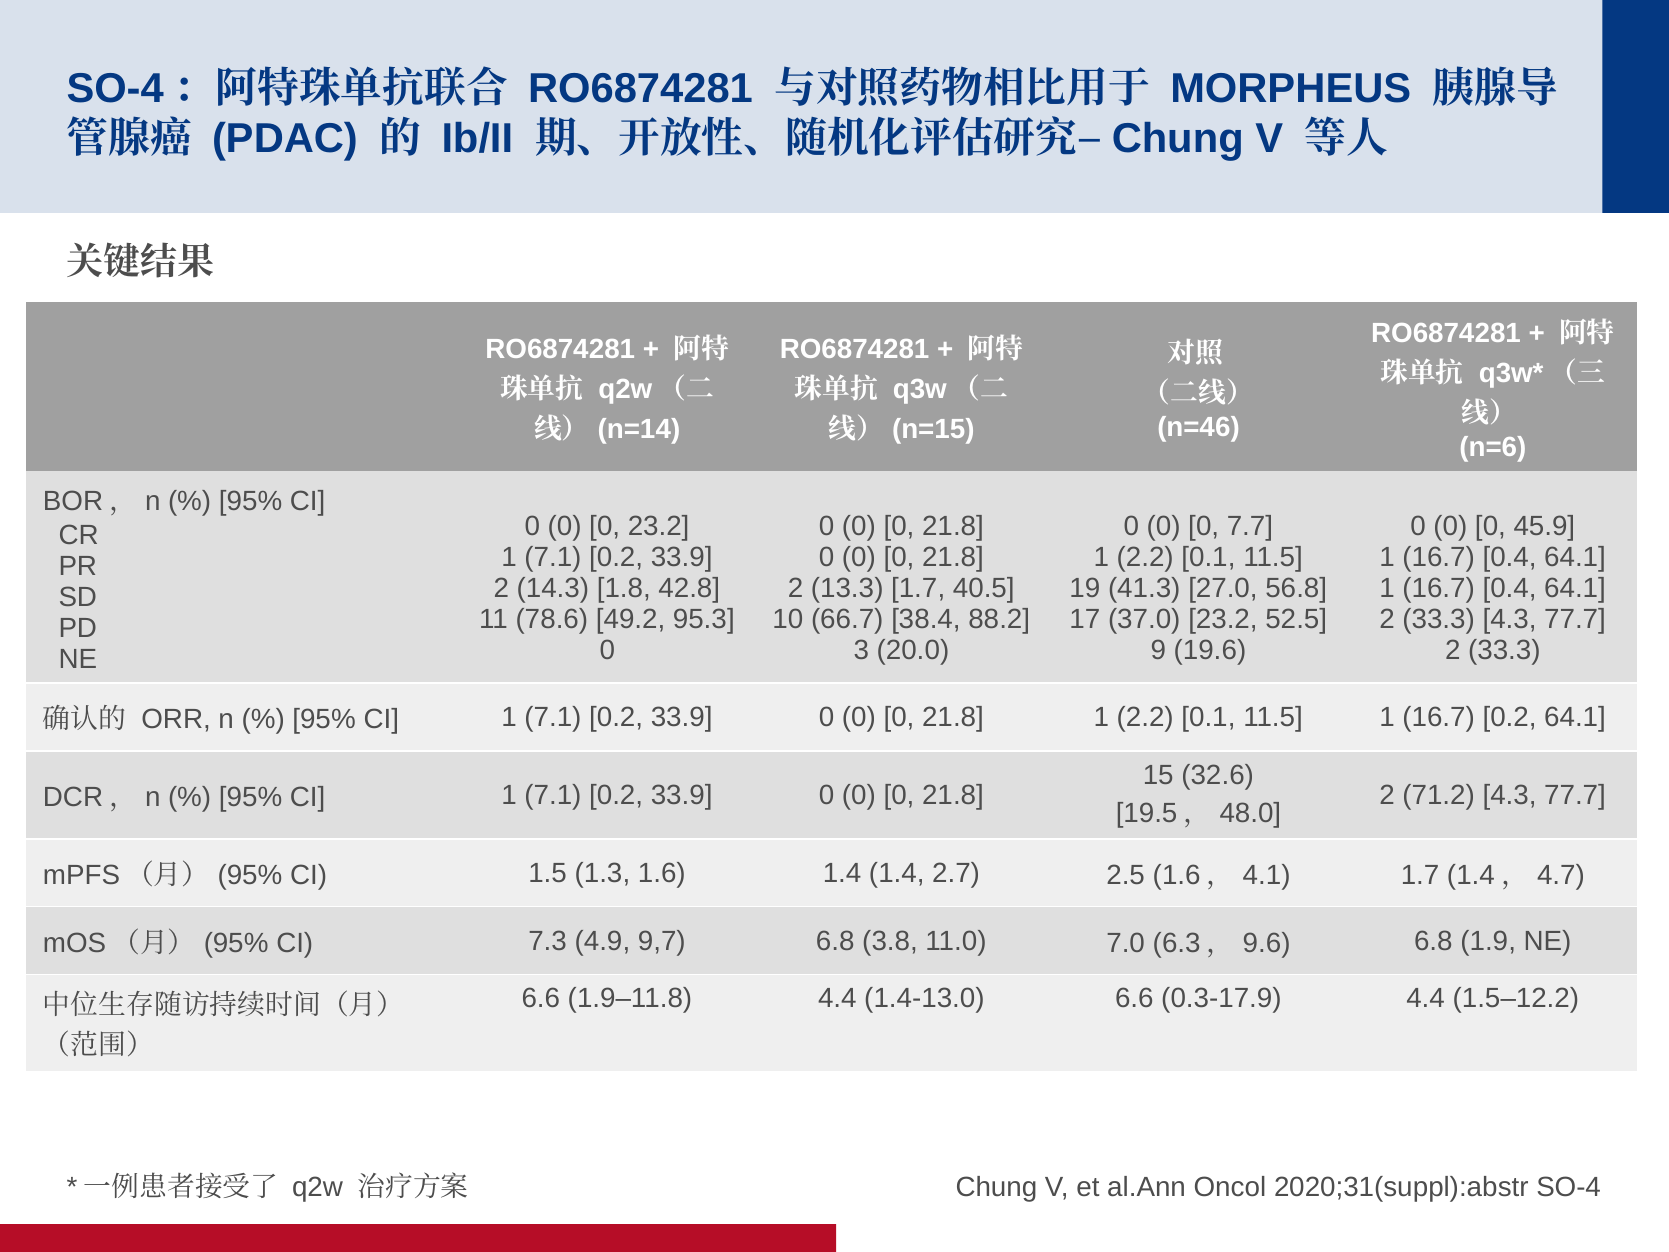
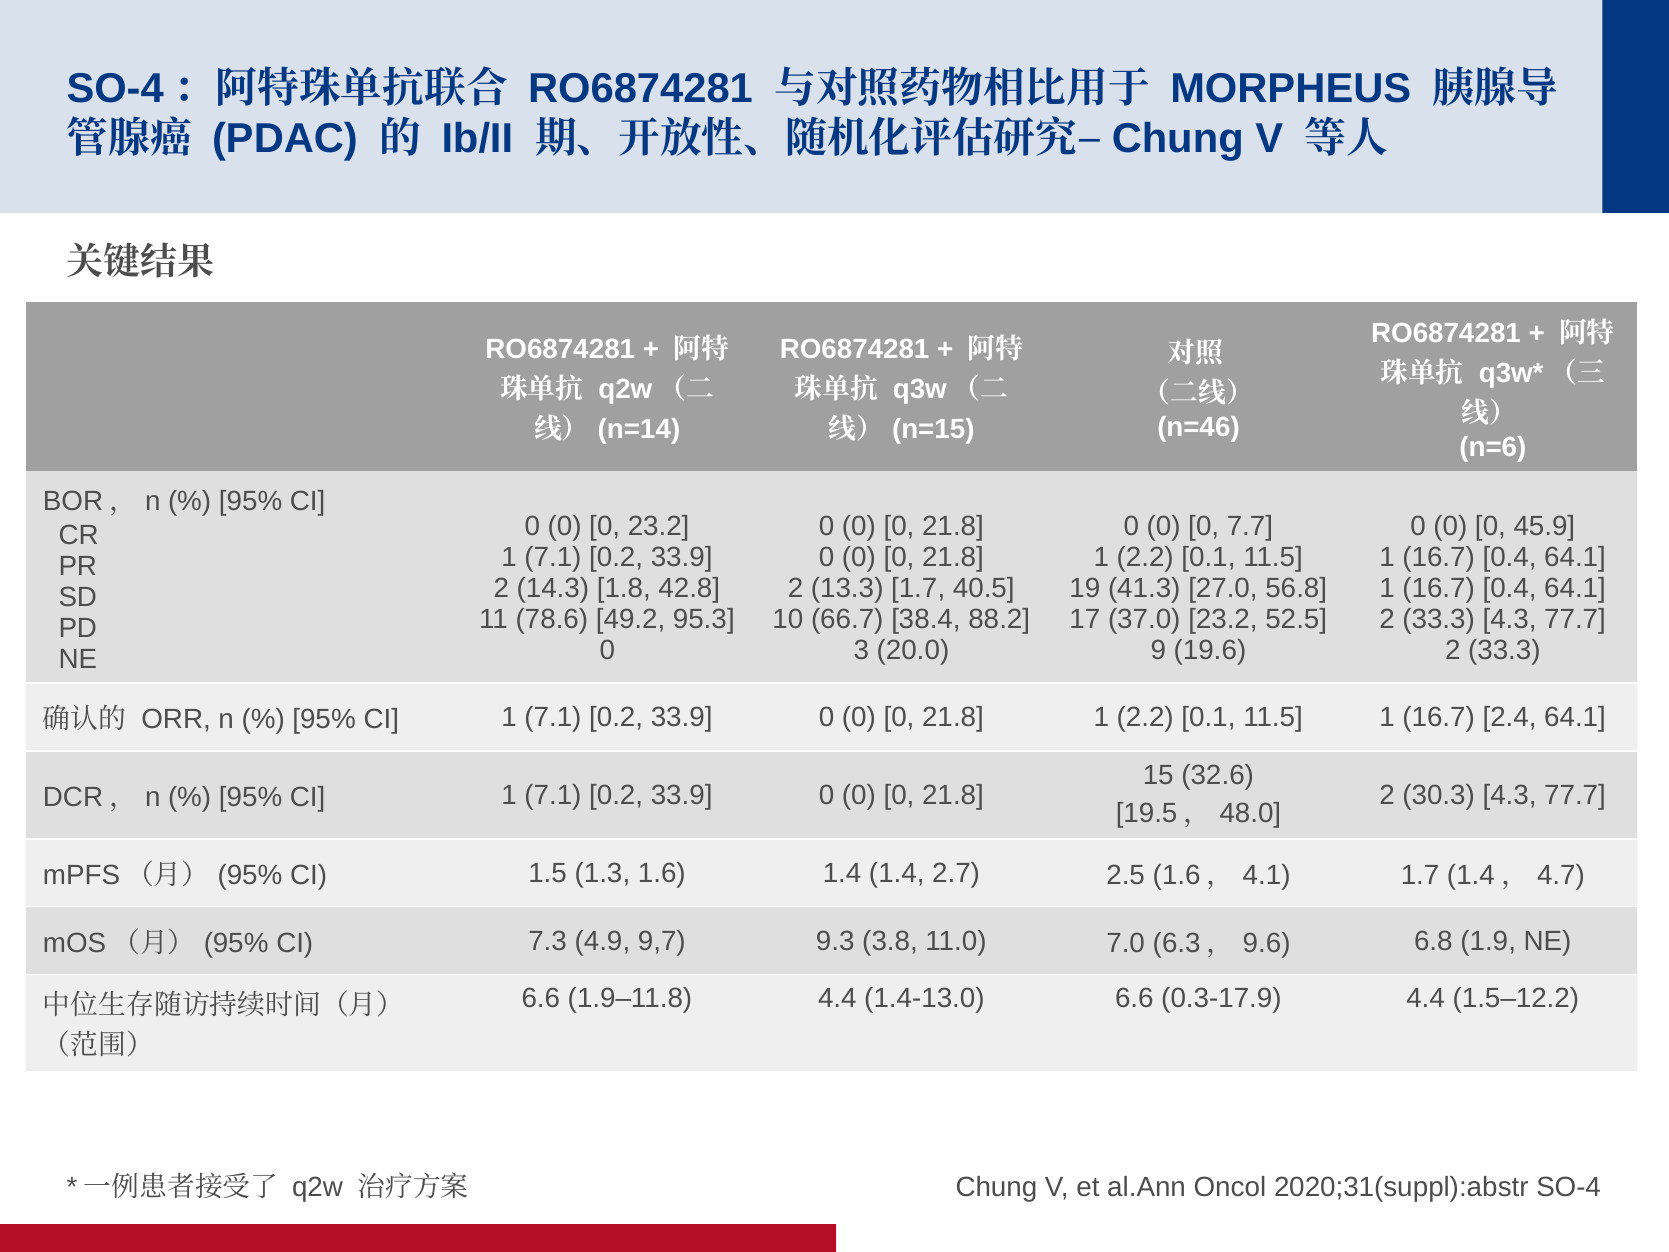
16.7 0.2: 0.2 -> 2.4
71.2: 71.2 -> 30.3
9,7 6.8: 6.8 -> 9.3
